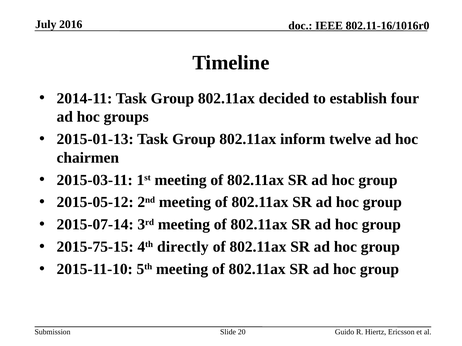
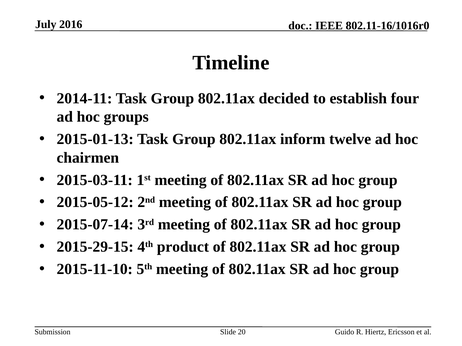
2015-75-15: 2015-75-15 -> 2015-29-15
directly: directly -> product
